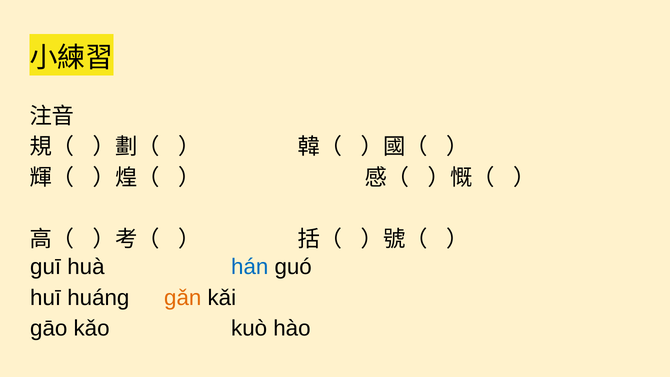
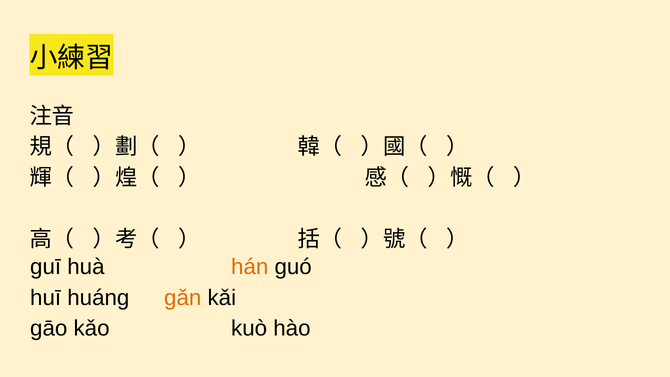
hán colour: blue -> orange
